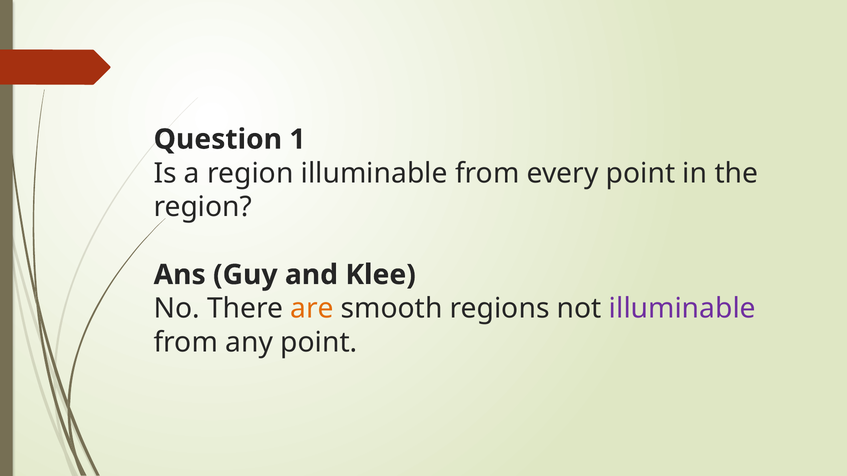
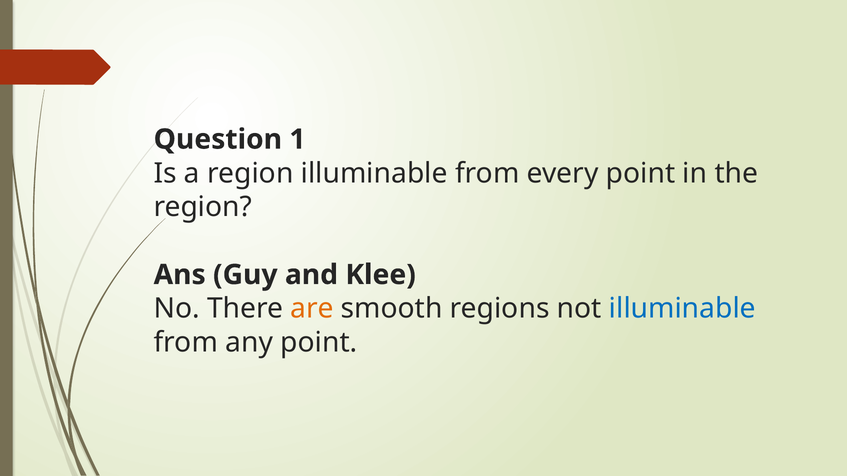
illuminable at (682, 309) colour: purple -> blue
